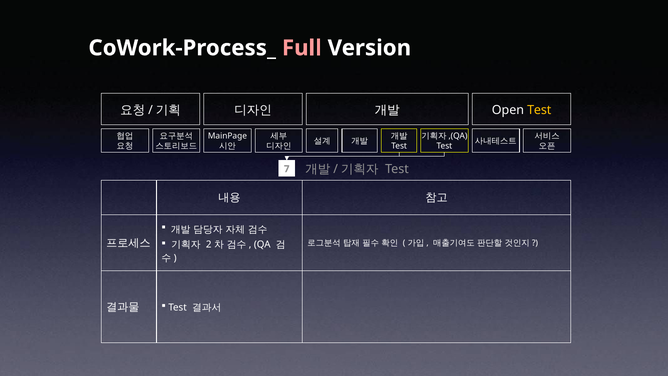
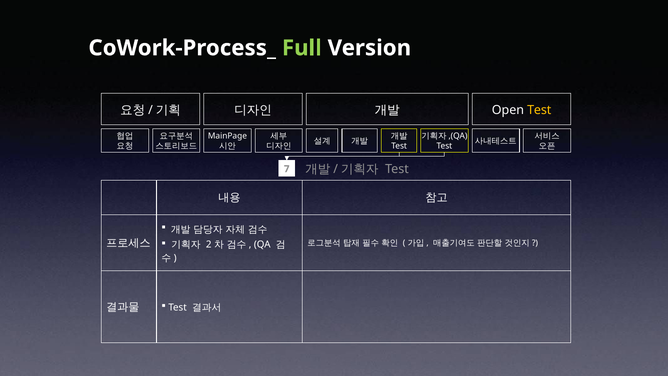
Full colour: pink -> light green
